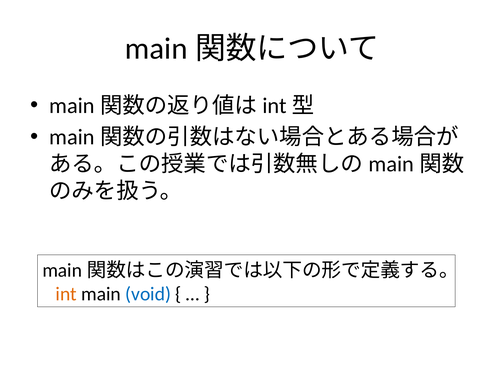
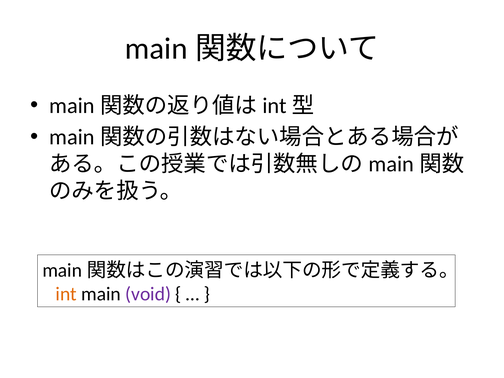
void colour: blue -> purple
